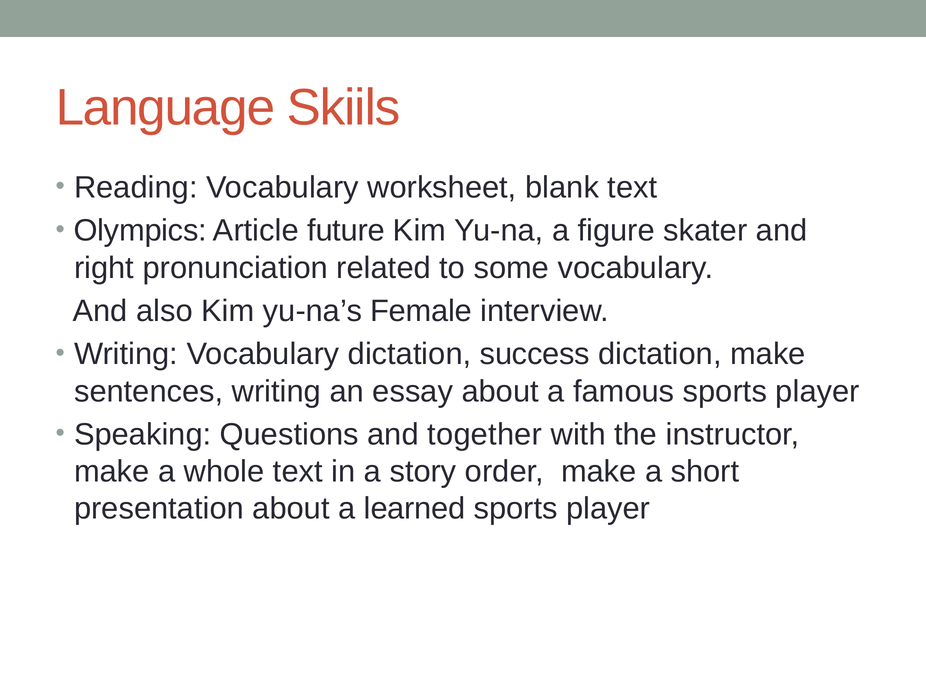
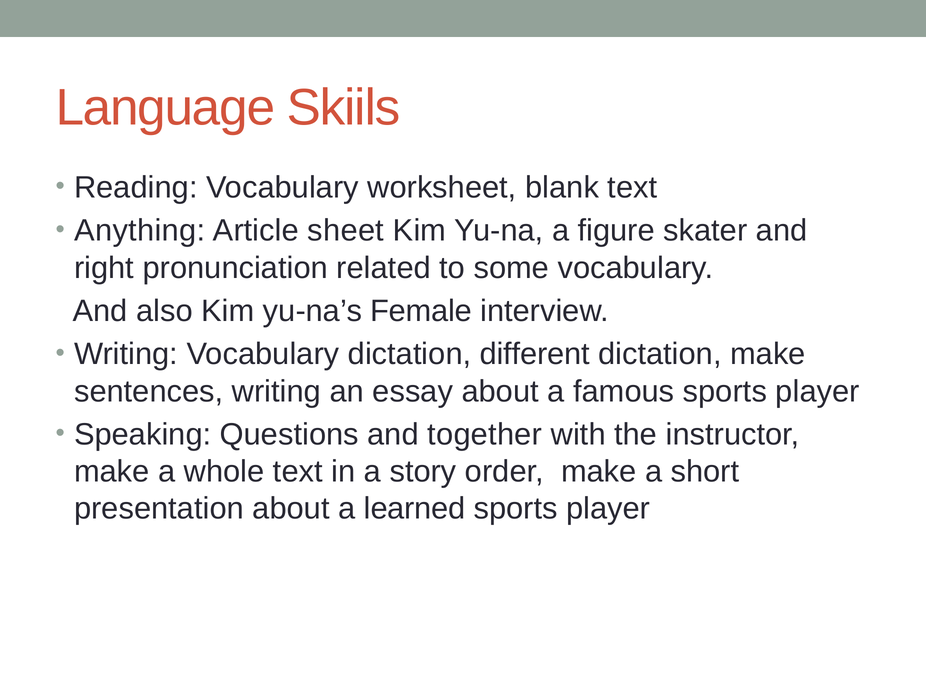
Olympics: Olympics -> Anything
future: future -> sheet
success: success -> different
